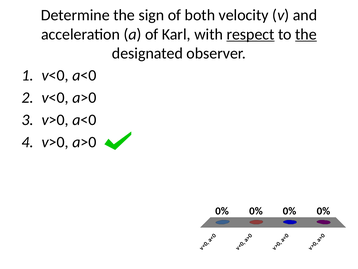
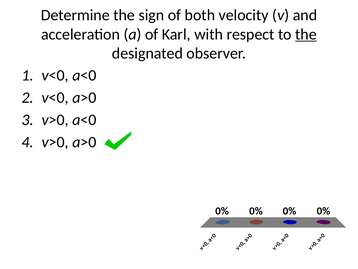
respect underline: present -> none
